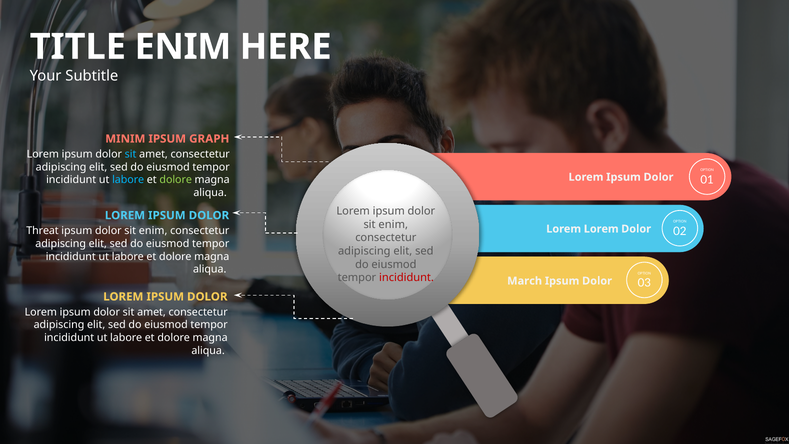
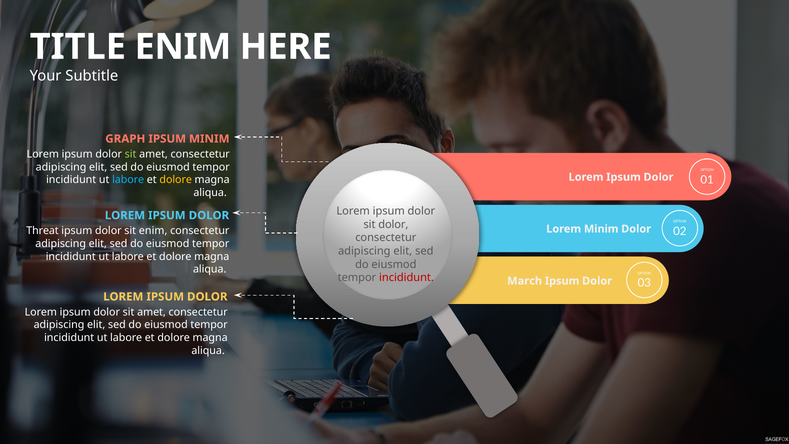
MINIM: MINIM -> GRAPH
IPSUM GRAPH: GRAPH -> MINIM
sit at (131, 154) colour: light blue -> light green
dolore at (176, 180) colour: light green -> yellow
enim at (393, 224): enim -> dolor
Lorem Lorem: Lorem -> Minim
